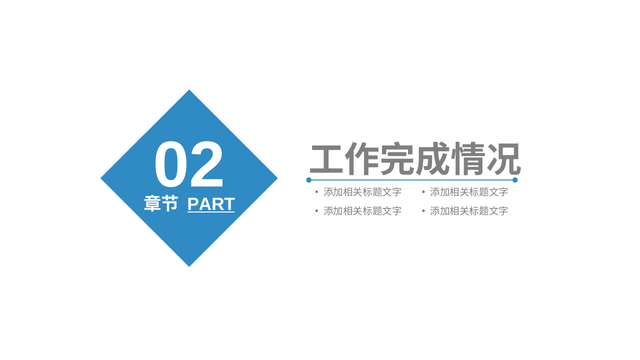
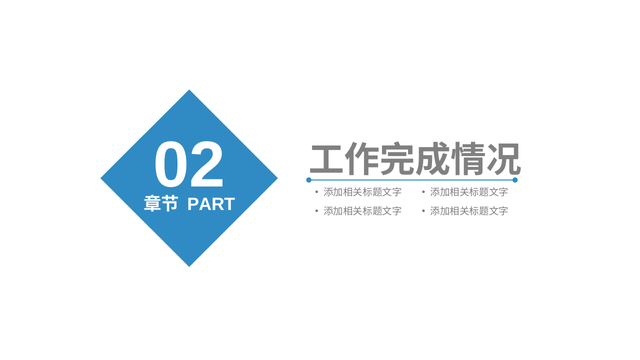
PART underline: present -> none
